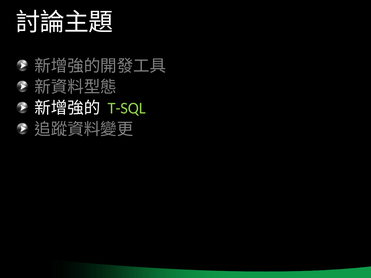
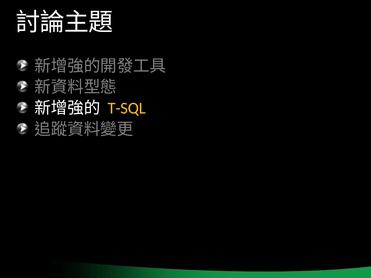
T-SQL colour: light green -> yellow
